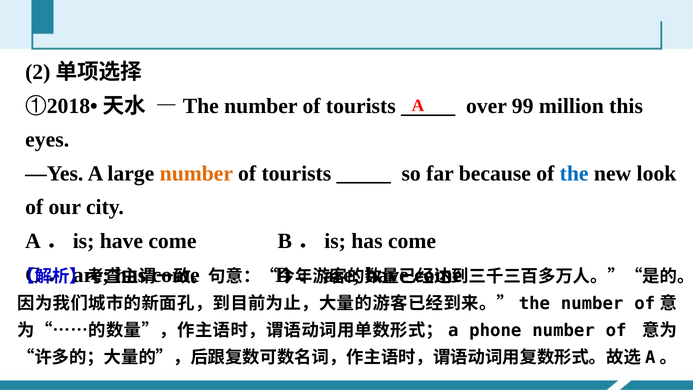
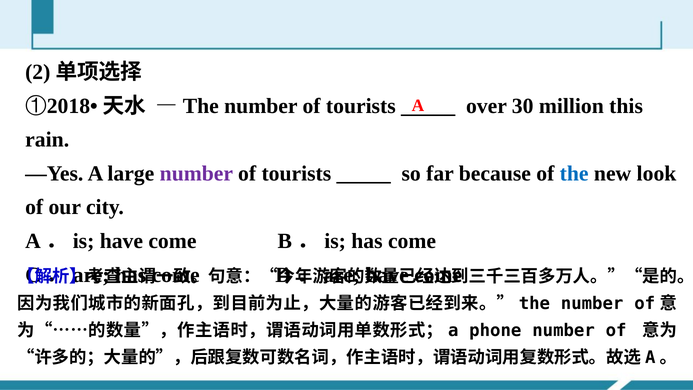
99: 99 -> 30
eyes: eyes -> rain
number at (196, 173) colour: orange -> purple
